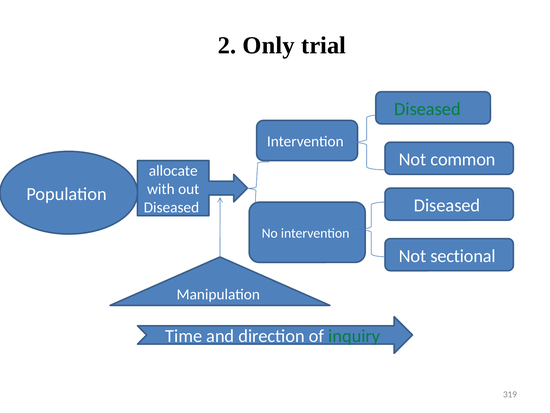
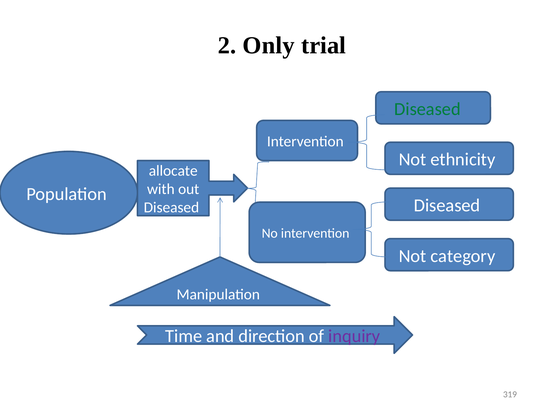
common: common -> ethnicity
sectional: sectional -> category
inquiry colour: green -> purple
